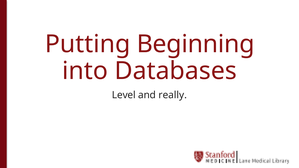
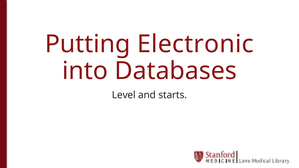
Beginning: Beginning -> Electronic
really: really -> starts
